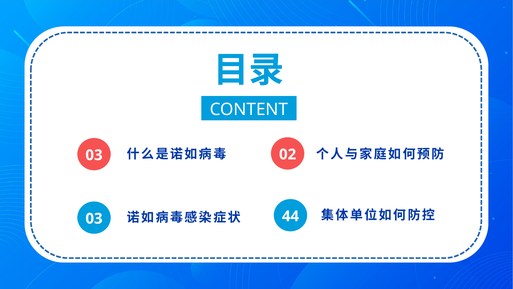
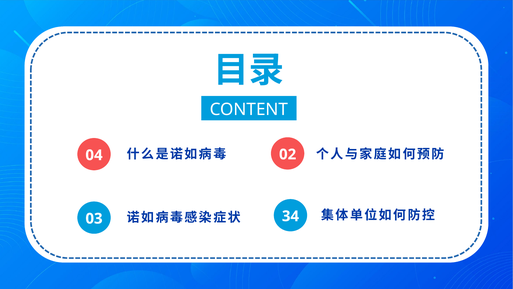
3: 3 -> 4
44: 44 -> 34
